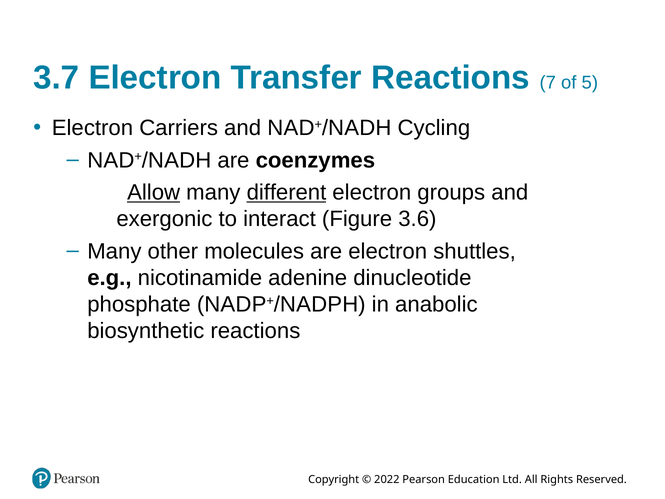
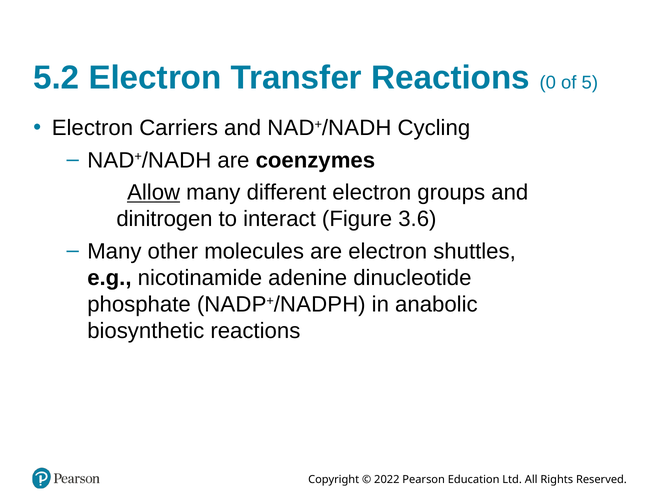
3.7: 3.7 -> 5.2
7: 7 -> 0
different underline: present -> none
exergonic: exergonic -> dinitrogen
